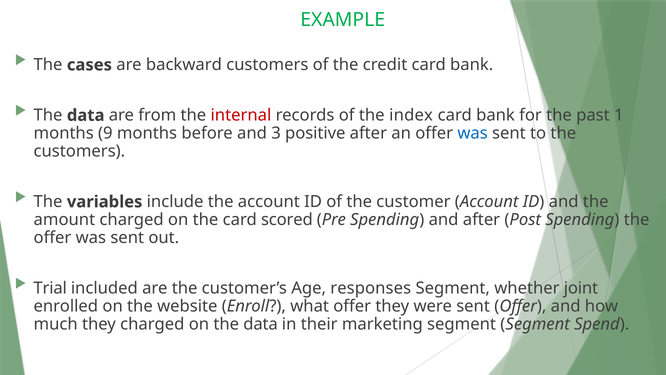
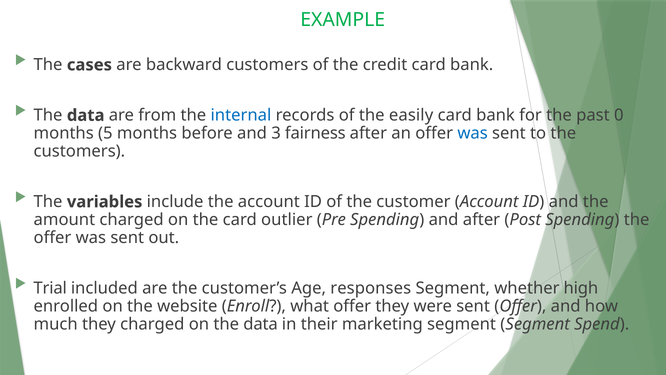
internal colour: red -> blue
index: index -> easily
1: 1 -> 0
9: 9 -> 5
positive: positive -> fairness
scored: scored -> outlier
joint: joint -> high
